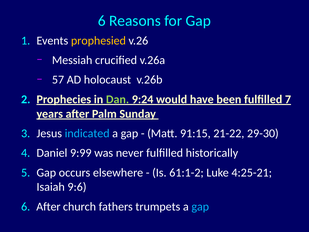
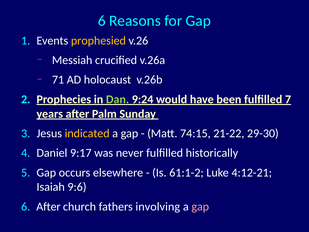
57: 57 -> 71
indicated colour: light blue -> yellow
91:15: 91:15 -> 74:15
9:99: 9:99 -> 9:17
4:25-21: 4:25-21 -> 4:12-21
trumpets: trumpets -> involving
gap at (200, 206) colour: light blue -> pink
